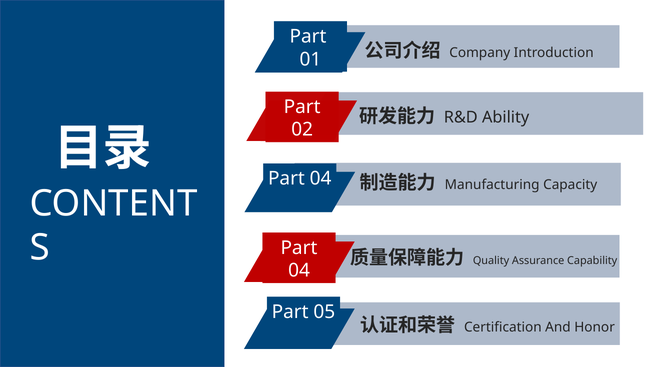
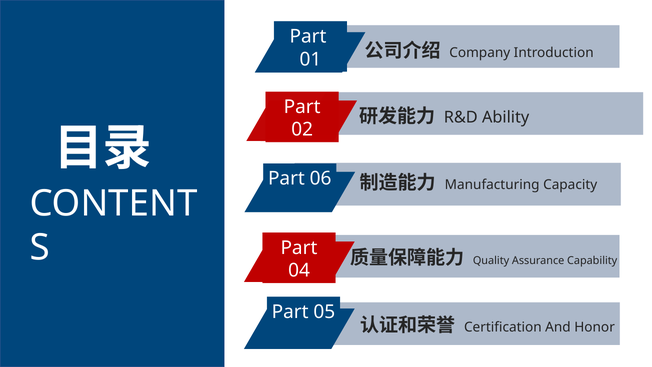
04 at (321, 179): 04 -> 06
